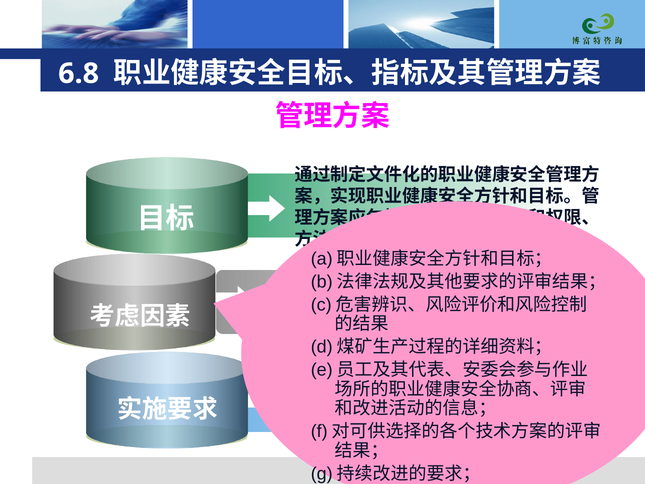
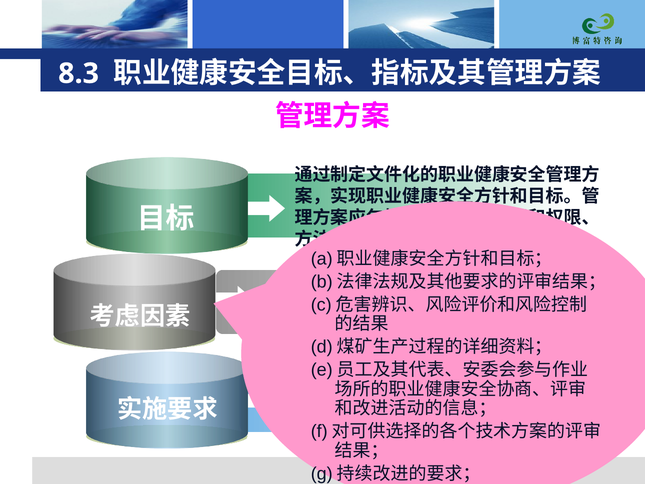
6.8: 6.8 -> 8.3
